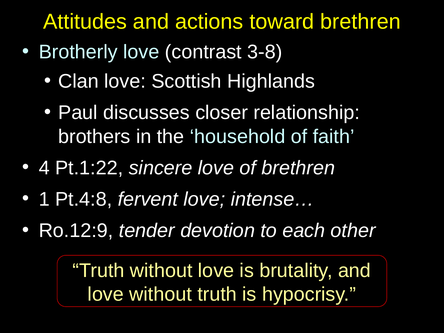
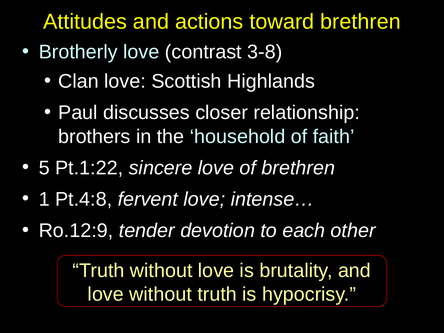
4: 4 -> 5
